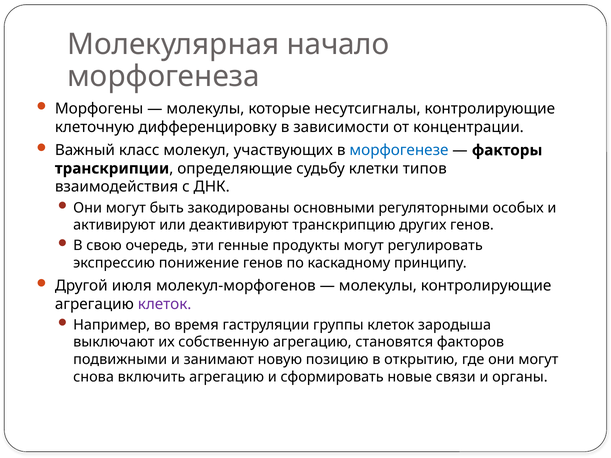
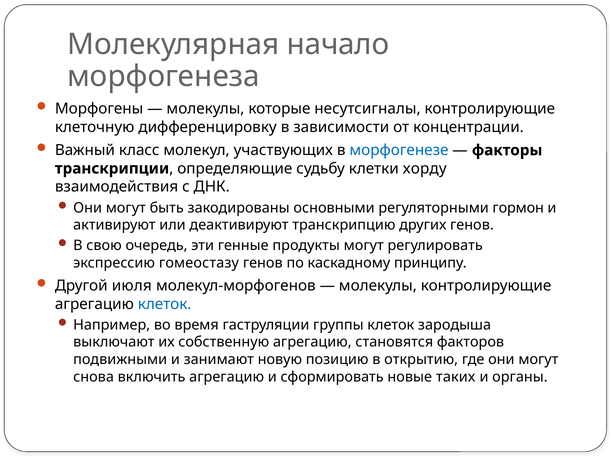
типов: типов -> хорду
особых: особых -> гормон
понижение: понижение -> гомеостазу
клеток at (165, 304) colour: purple -> blue
связи: связи -> таких
